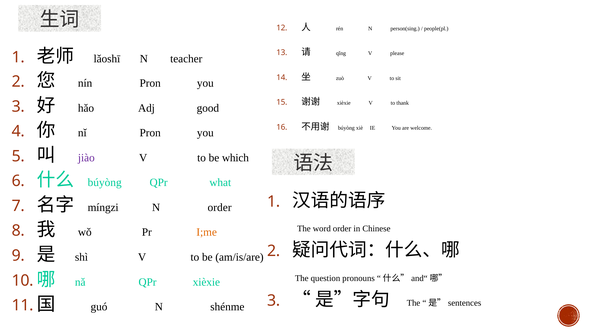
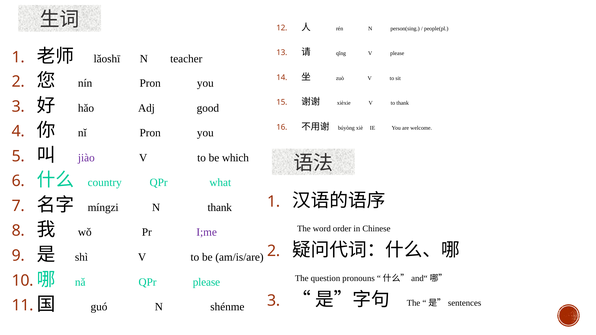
búyòng at (105, 183): búyòng -> country
N order: order -> thank
I;me colour: orange -> purple
QPr xièxie: xièxie -> please
